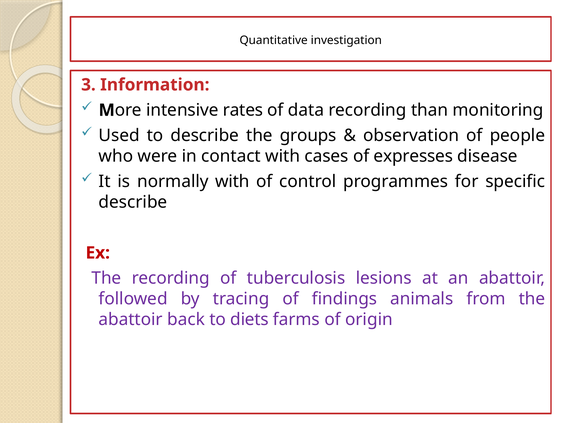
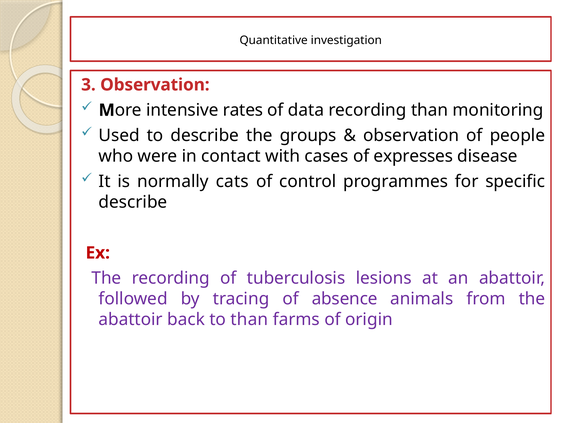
3 Information: Information -> Observation
normally with: with -> cats
findings: findings -> absence
to diets: diets -> than
